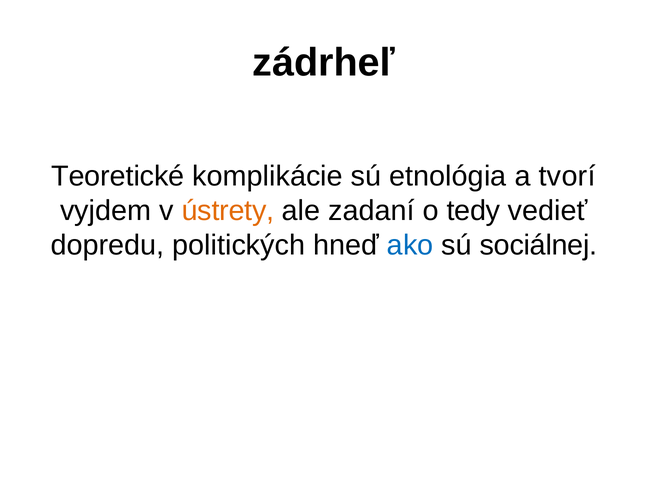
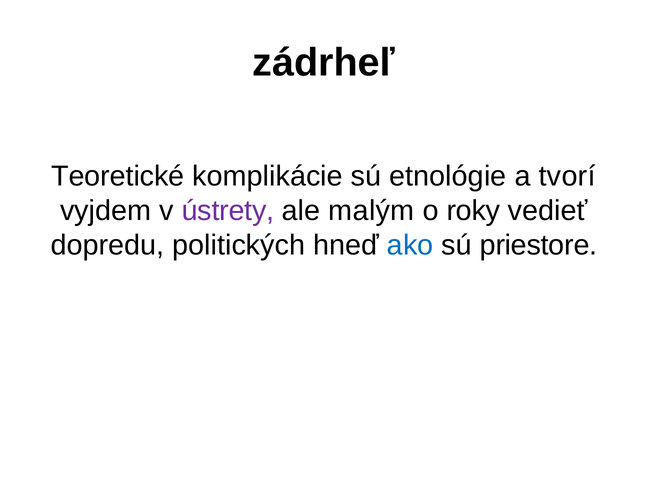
etnológia: etnológia -> etnológie
ústrety colour: orange -> purple
zadaní: zadaní -> malým
tedy: tedy -> roky
sociálnej: sociálnej -> priestore
